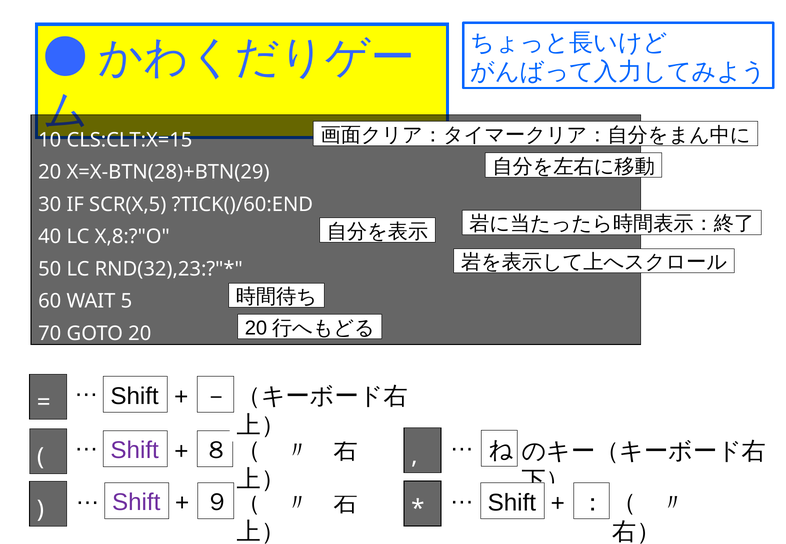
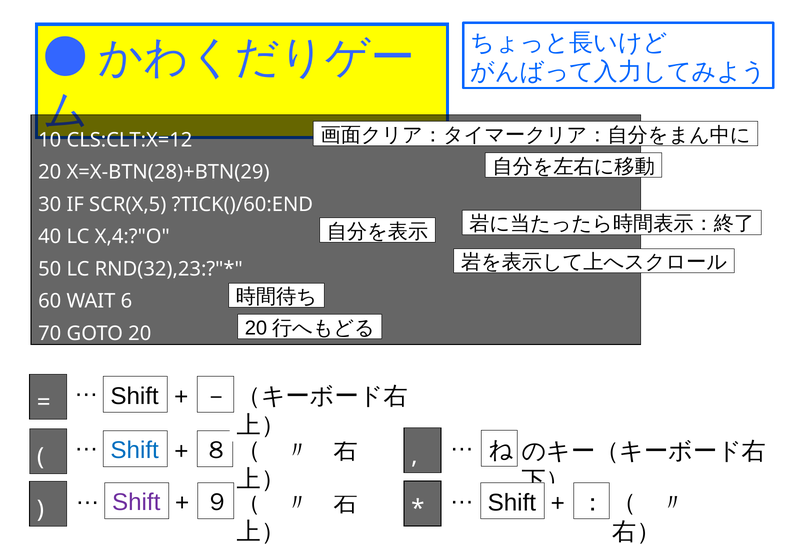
CLS:CLT:X=15: CLS:CLT:X=15 -> CLS:CLT:X=12
X,8:?"O: X,8:?"O -> X,4:?"O
5: 5 -> 6
Shift at (135, 451) colour: purple -> blue
